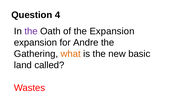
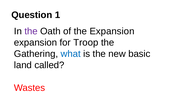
4: 4 -> 1
Andre: Andre -> Troop
what colour: orange -> blue
